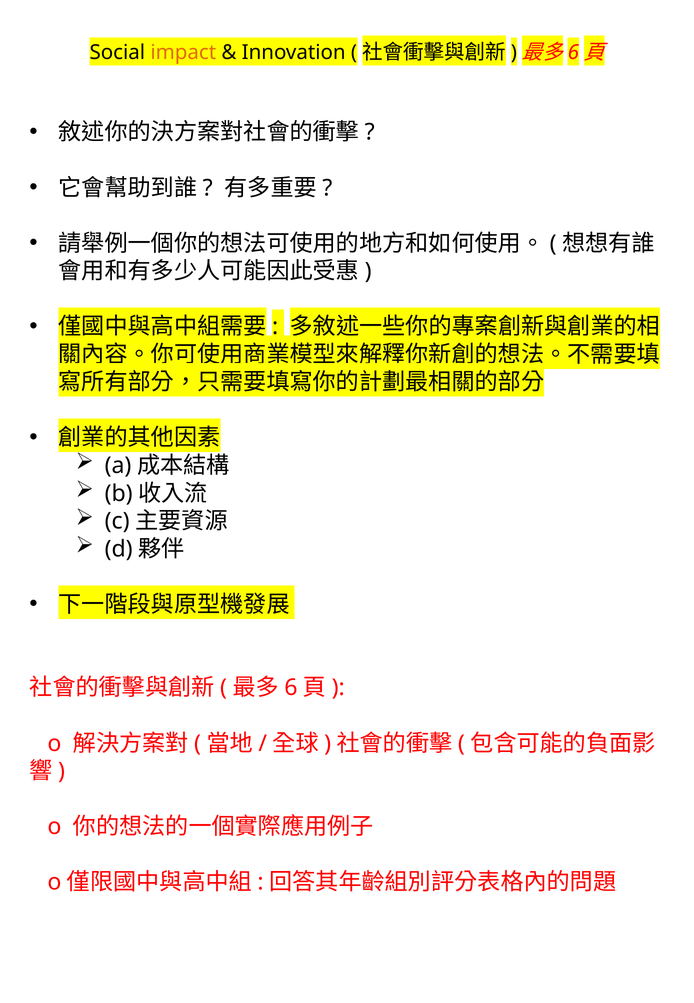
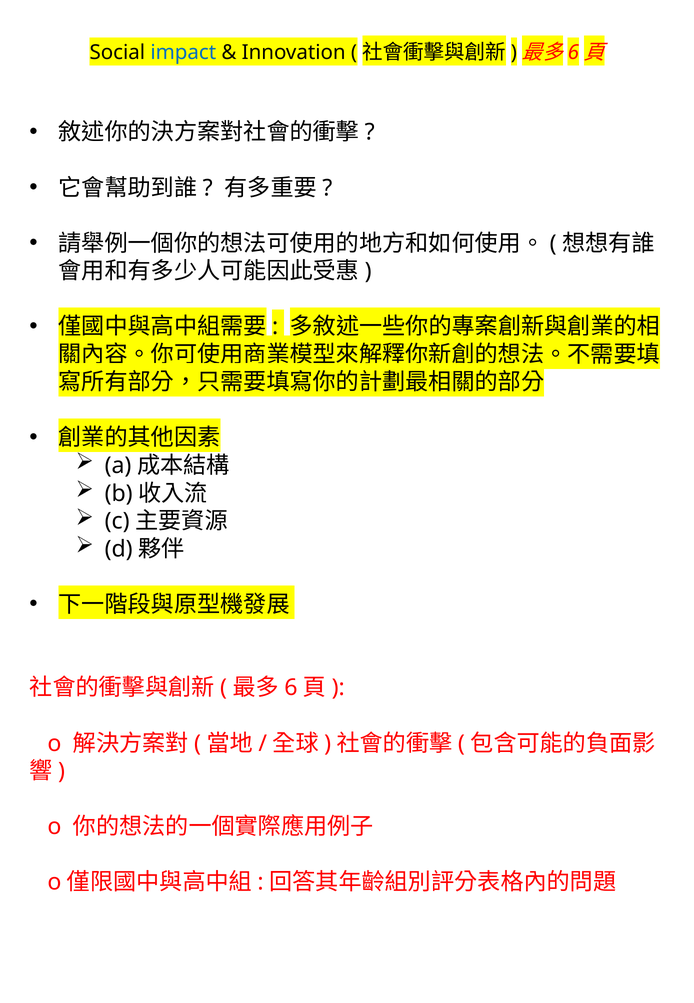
impact colour: orange -> blue
